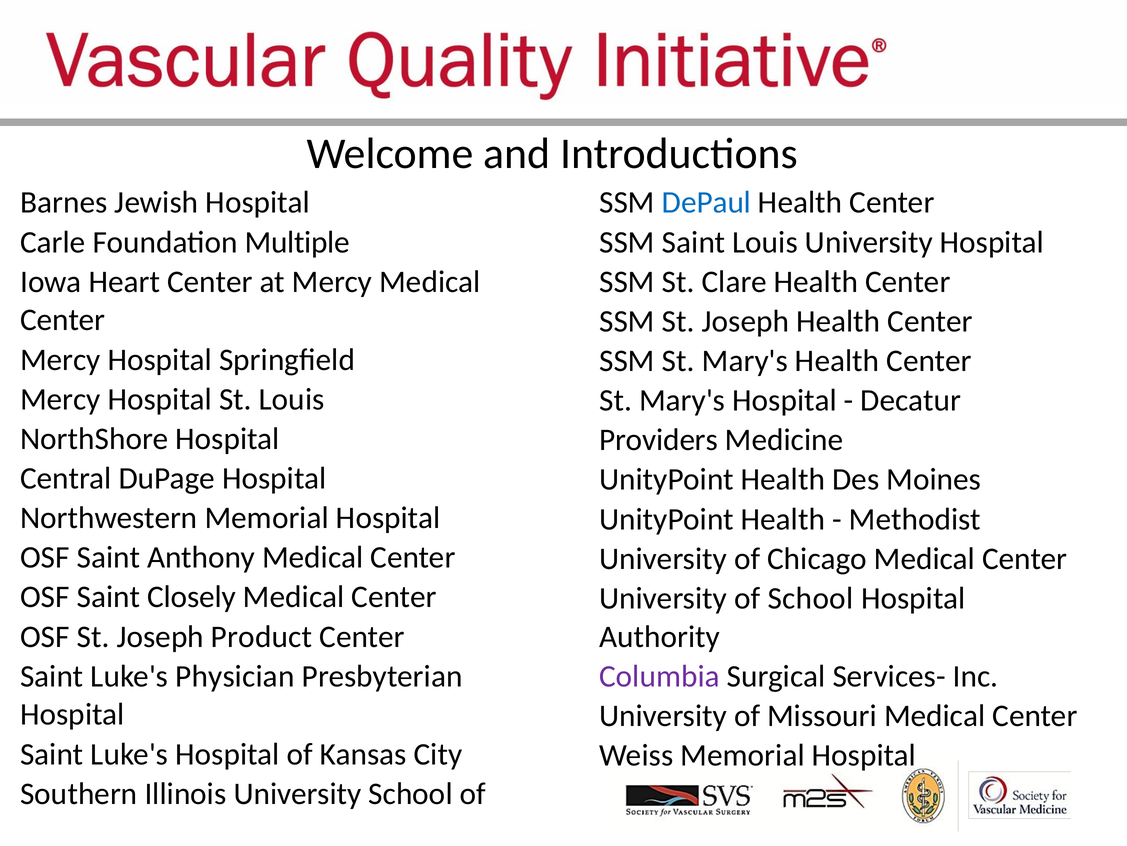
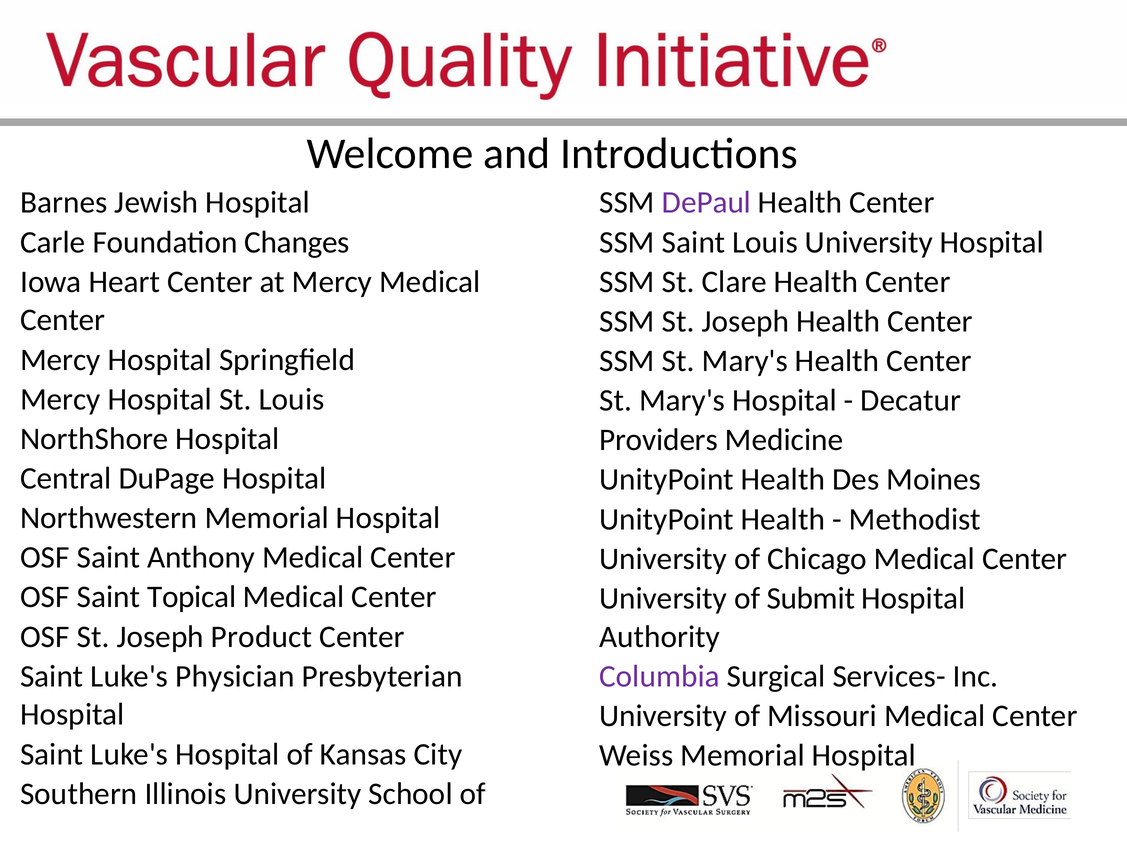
DePaul colour: blue -> purple
Multiple: Multiple -> Changes
Closely: Closely -> Topical
of School: School -> Submit
